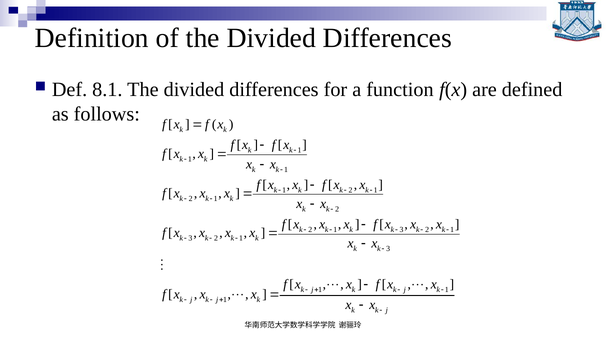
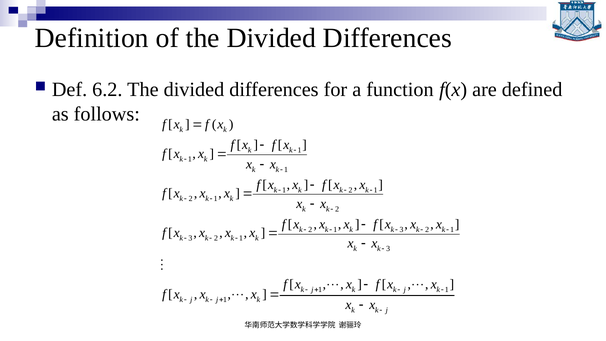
8.1: 8.1 -> 6.2
